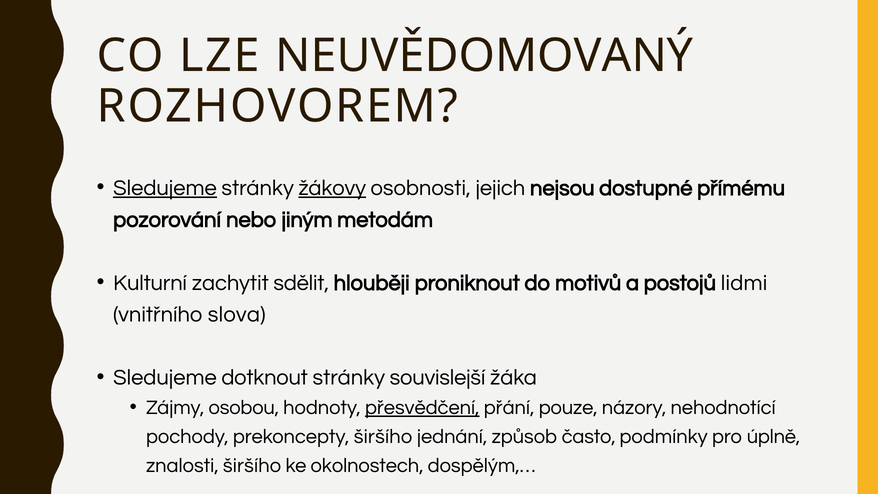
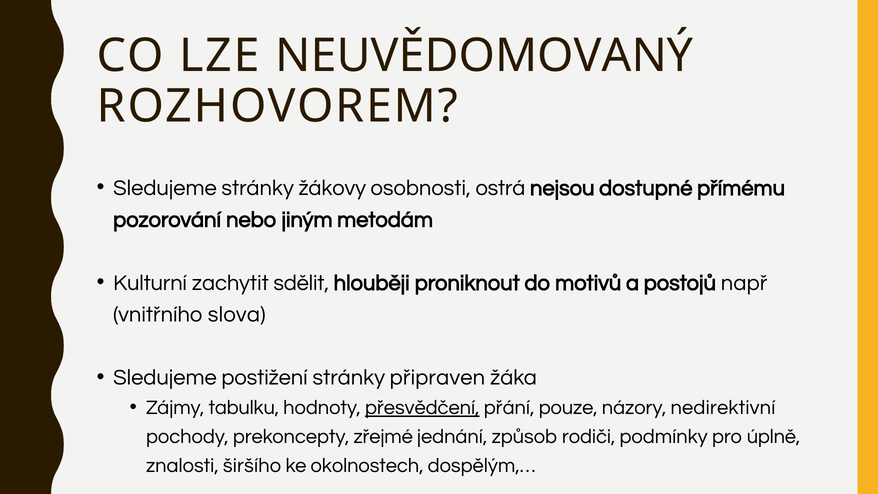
Sledujeme at (165, 188) underline: present -> none
žákovy underline: present -> none
jejich: jejich -> ostrá
lidmi: lidmi -> např
dotknout: dotknout -> postižení
souvislejší: souvislejší -> připraven
osobou: osobou -> tabulku
nehodnotící: nehodnotící -> nedirektivní
prekoncepty širšího: širšího -> zřejmé
často: často -> rodiči
